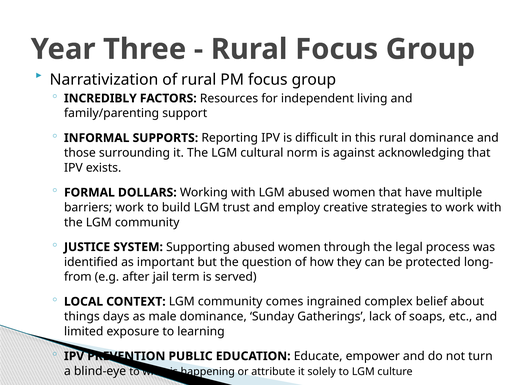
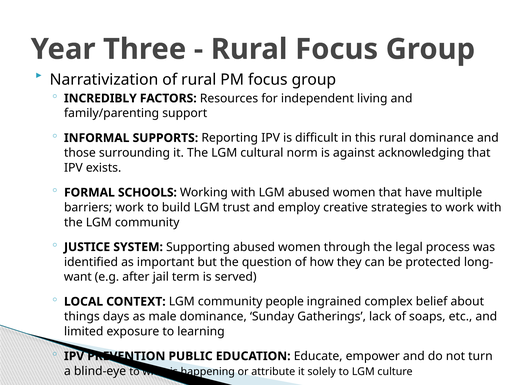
DOLLARS: DOLLARS -> SCHOOLS
from: from -> want
comes: comes -> people
